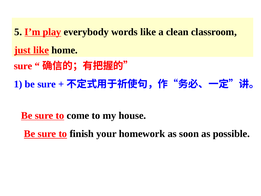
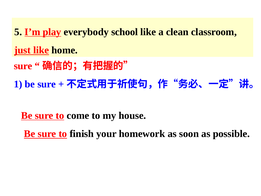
words: words -> school
